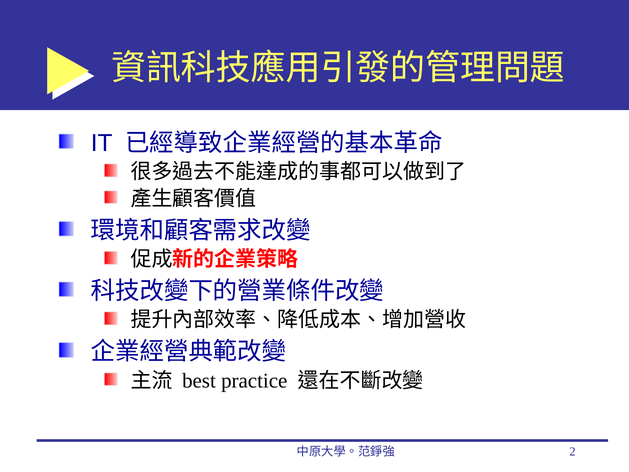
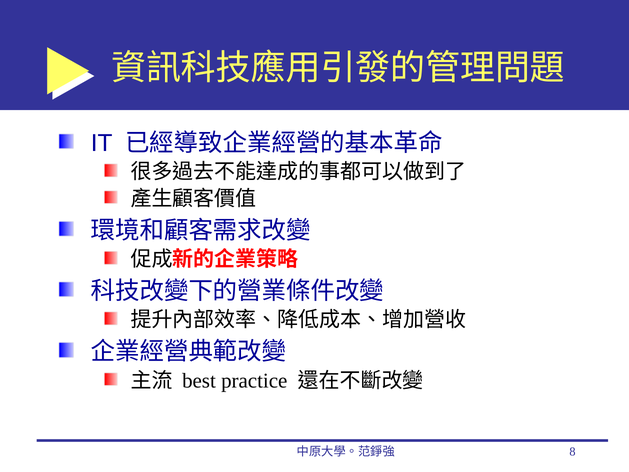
2: 2 -> 8
